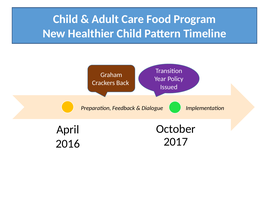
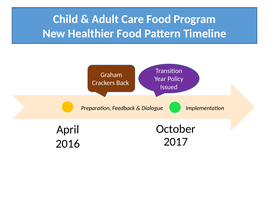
Healthier Child: Child -> Food
